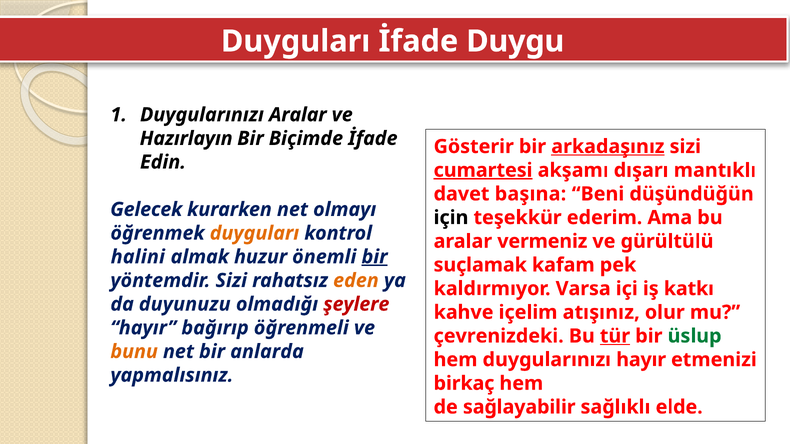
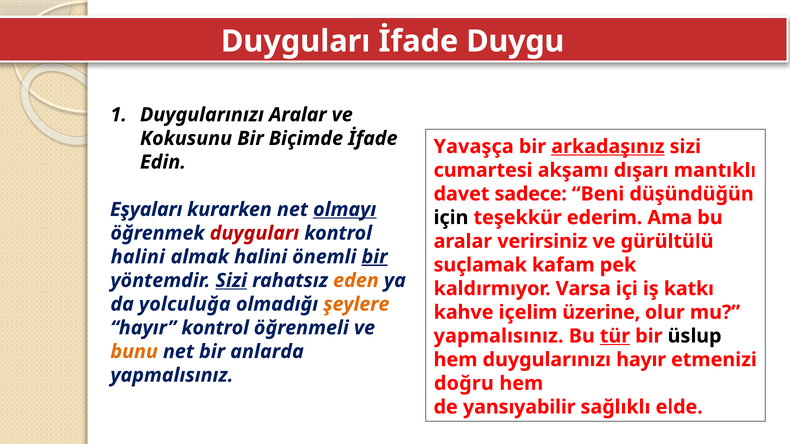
Hazırlayın: Hazırlayın -> Kokusunu
Gösterir: Gösterir -> Yavaşça
cumartesi underline: present -> none
başına: başına -> sadece
Gelecek: Gelecek -> Eşyaları
olmayı underline: none -> present
duyguları at (254, 233) colour: orange -> red
vermeniz: vermeniz -> verirsiniz
almak huzur: huzur -> halini
Sizi at (231, 281) underline: none -> present
duyunuzu: duyunuzu -> yolculuğa
şeylere colour: red -> orange
atışınız: atışınız -> üzerine
hayır bağırıp: bağırıp -> kontrol
çevrenizdeki at (499, 336): çevrenizdeki -> yapmalısınız
üslup colour: green -> black
birkaç: birkaç -> doğru
sağlayabilir: sağlayabilir -> yansıyabilir
